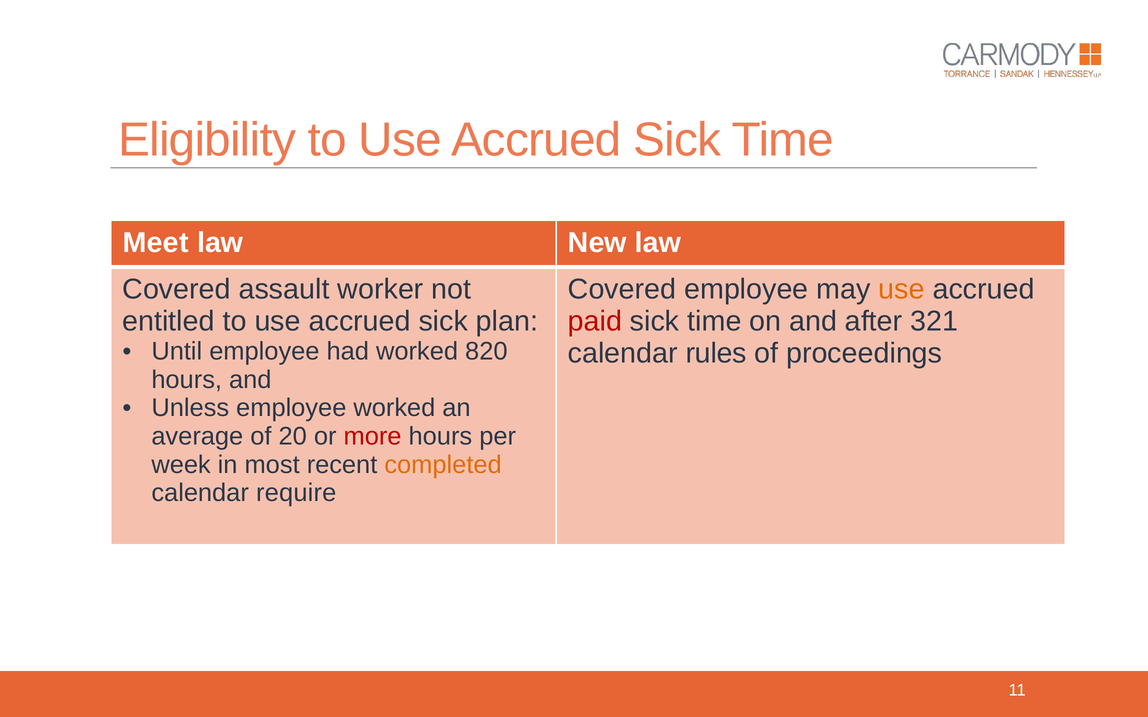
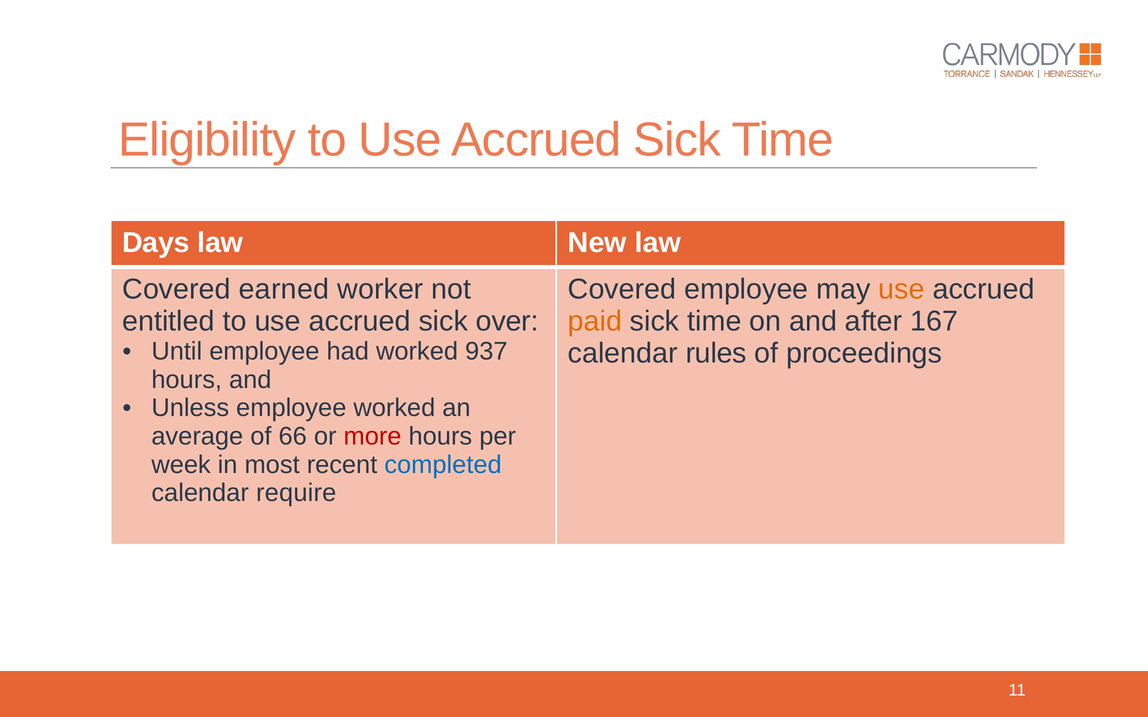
Meet: Meet -> Days
assault: assault -> earned
plan: plan -> over
paid colour: red -> orange
321: 321 -> 167
820: 820 -> 937
20: 20 -> 66
completed colour: orange -> blue
